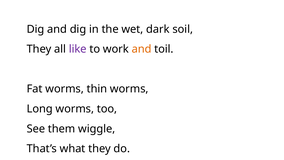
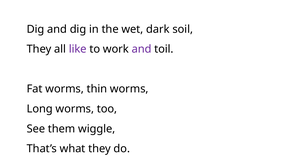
and at (142, 49) colour: orange -> purple
